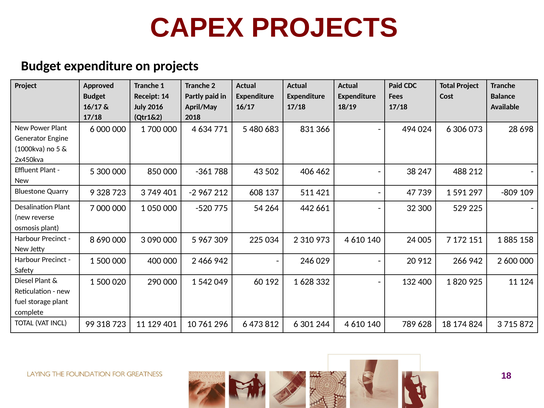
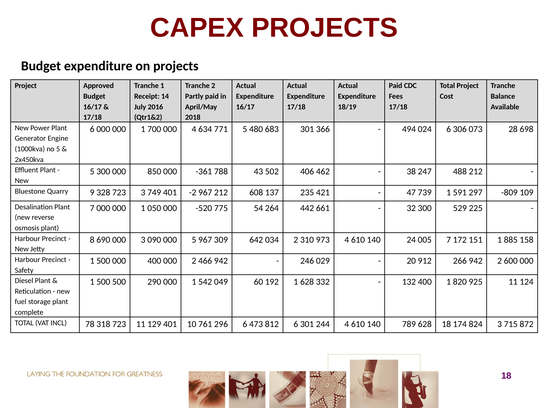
683 831: 831 -> 301
511: 511 -> 235
309 225: 225 -> 642
500 020: 020 -> 500
99: 99 -> 78
